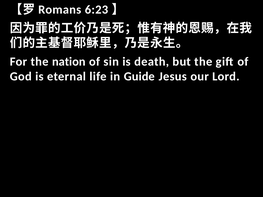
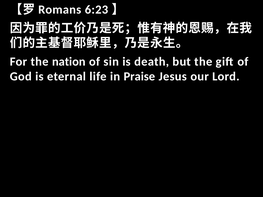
Guide: Guide -> Praise
